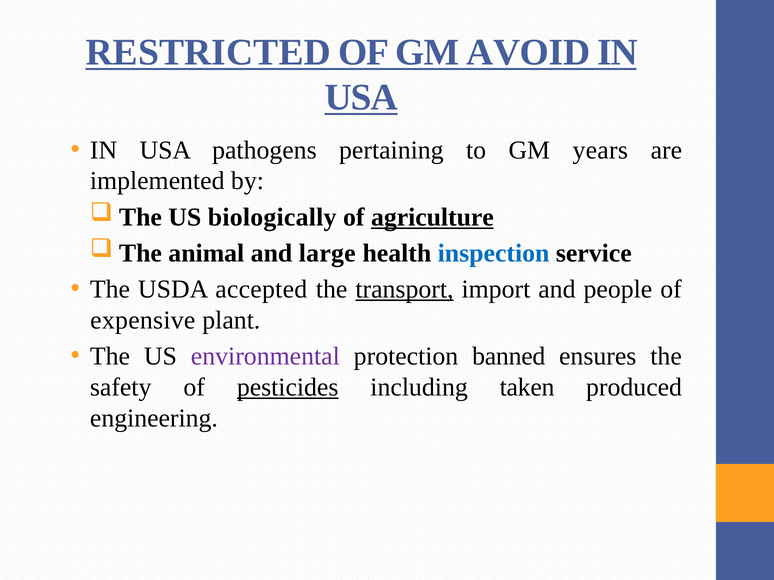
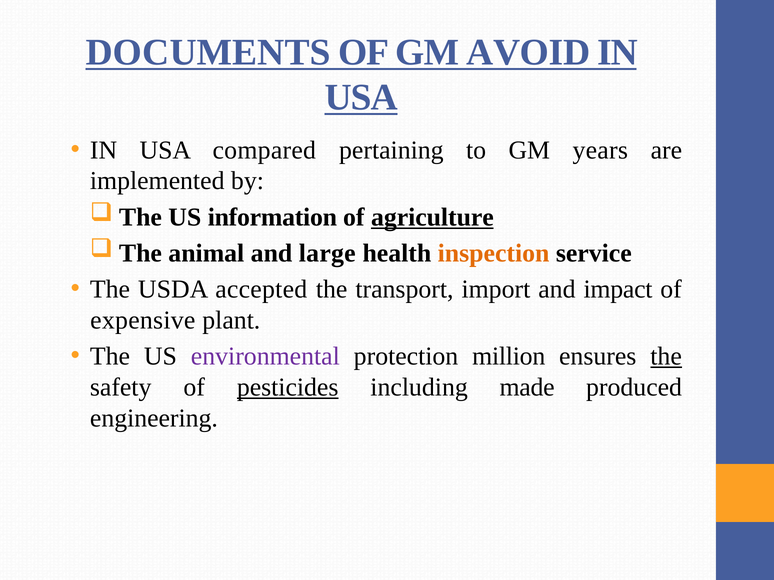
RESTRICTED: RESTRICTED -> DOCUMENTS
pathogens: pathogens -> compared
biologically: biologically -> information
inspection colour: blue -> orange
transport underline: present -> none
people: people -> impact
banned: banned -> million
the at (666, 357) underline: none -> present
taken: taken -> made
